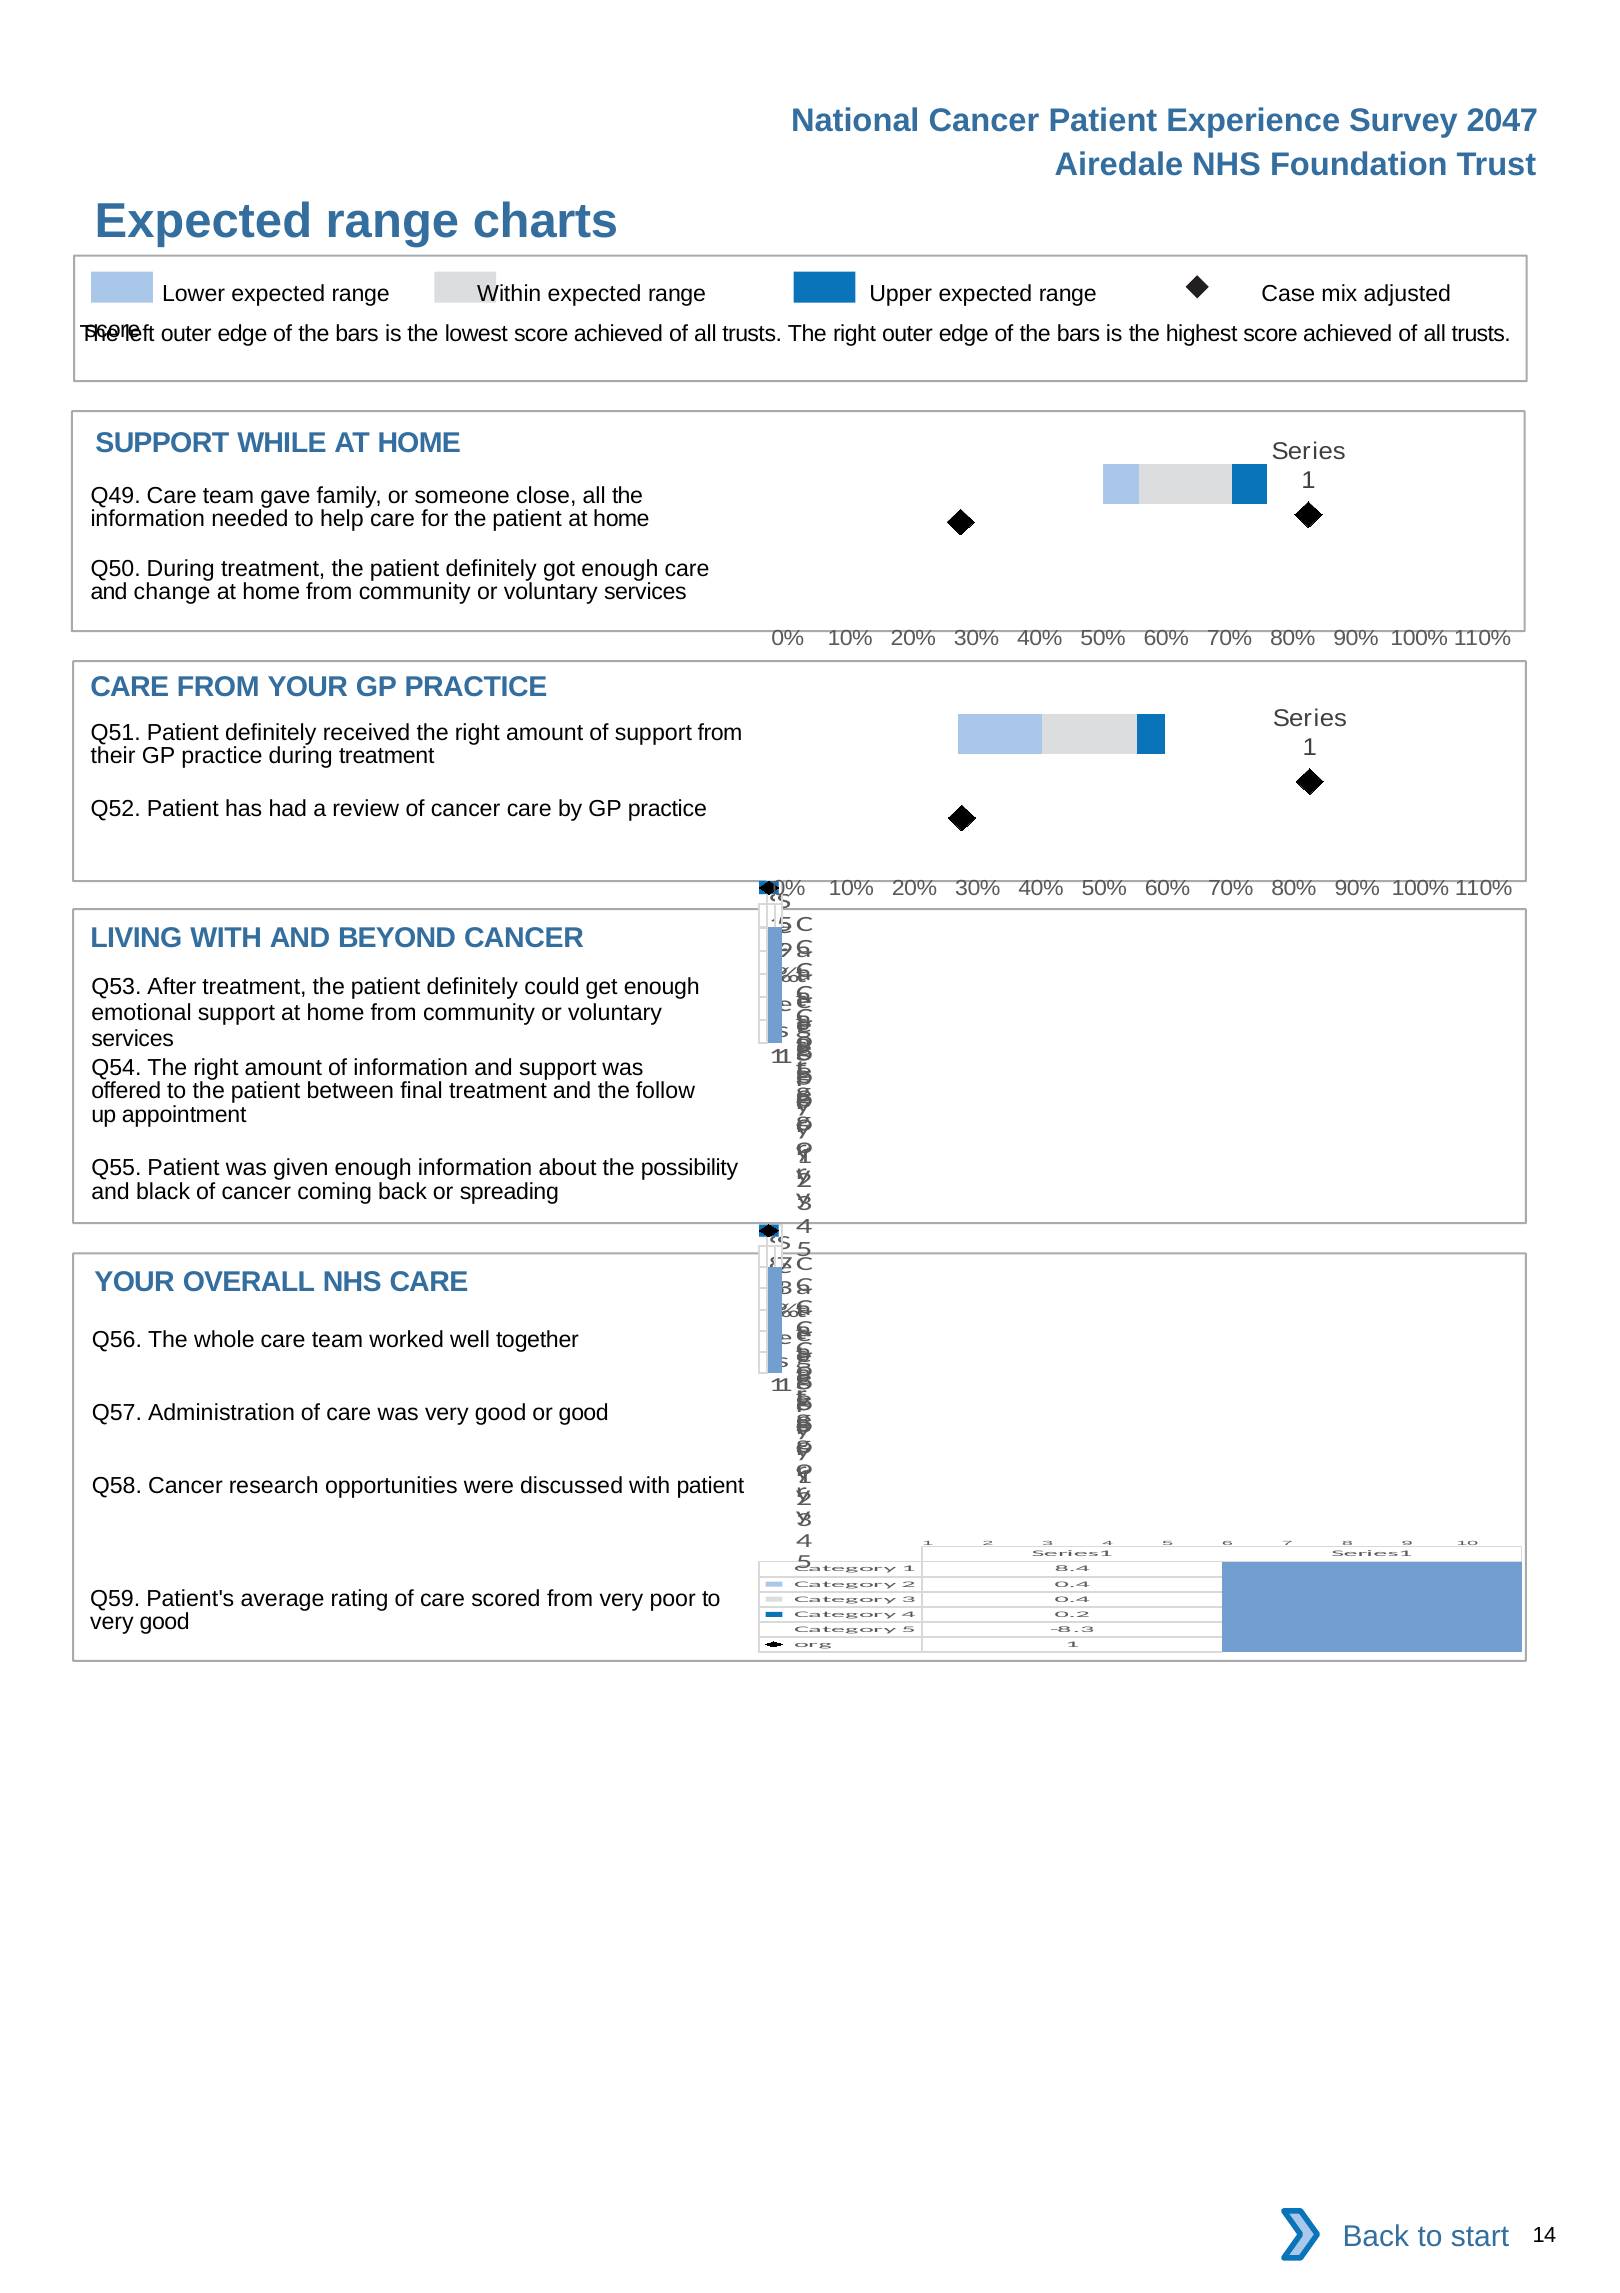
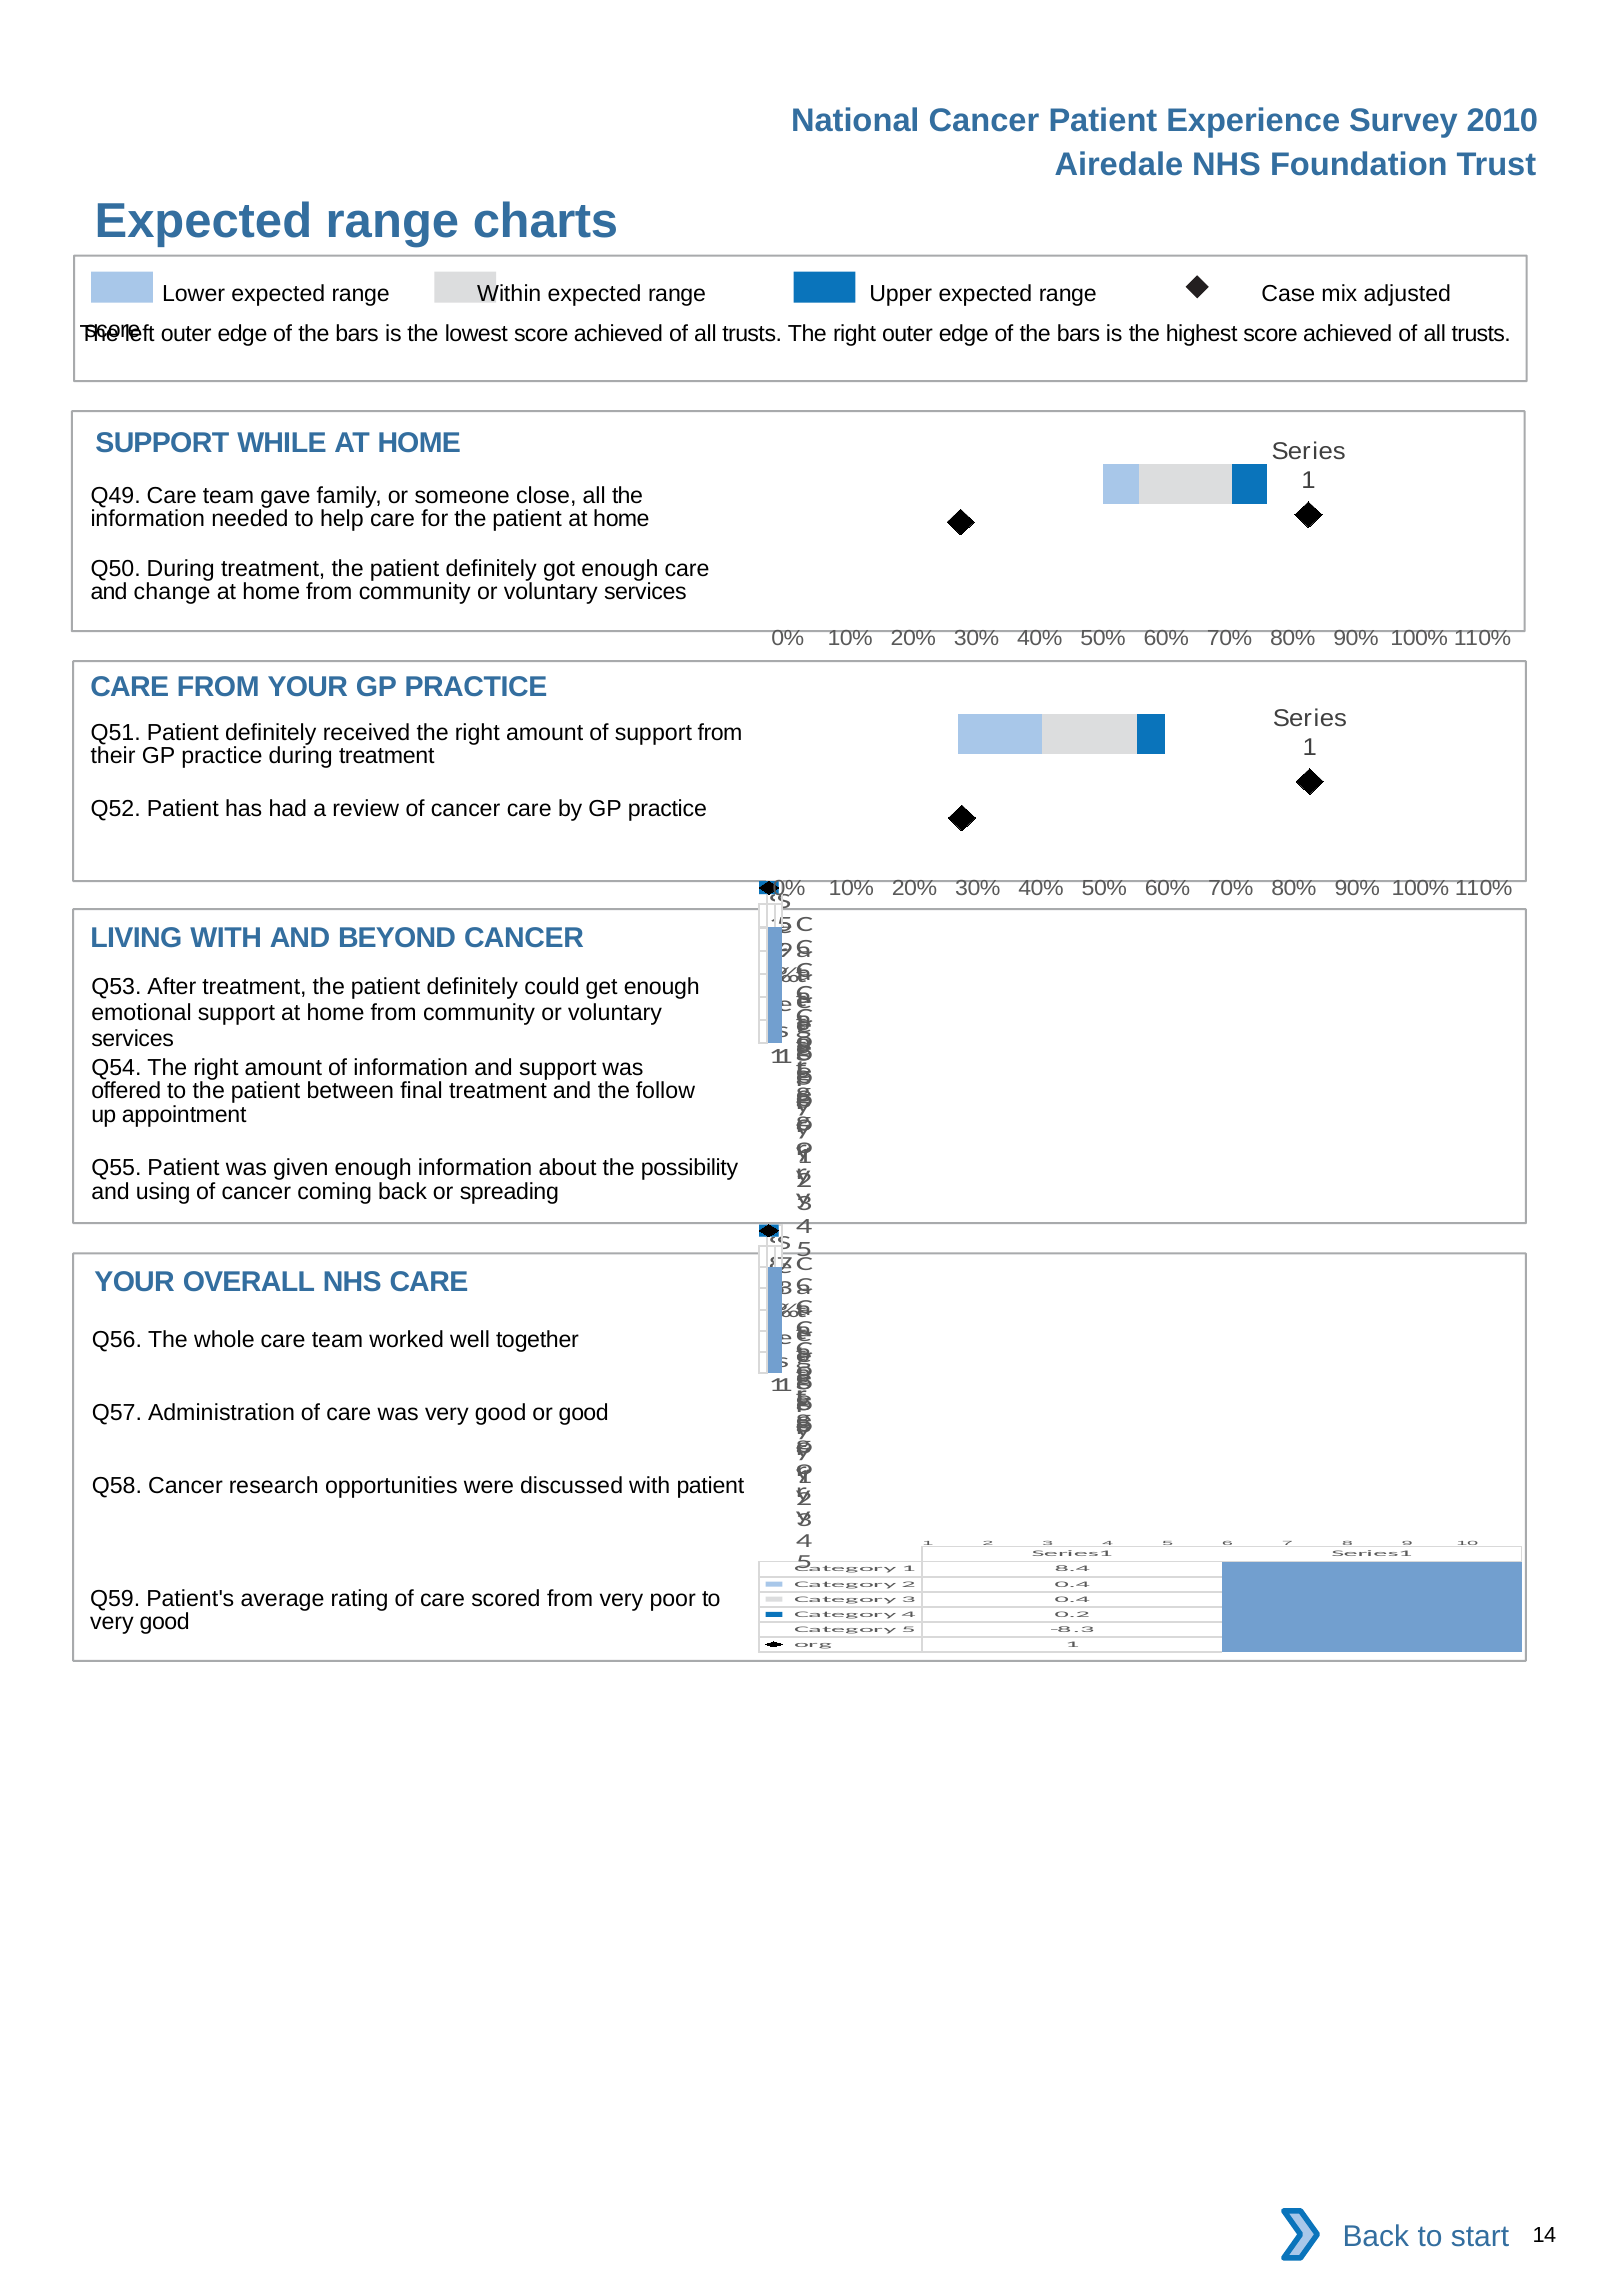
2047: 2047 -> 2010
black: black -> using
